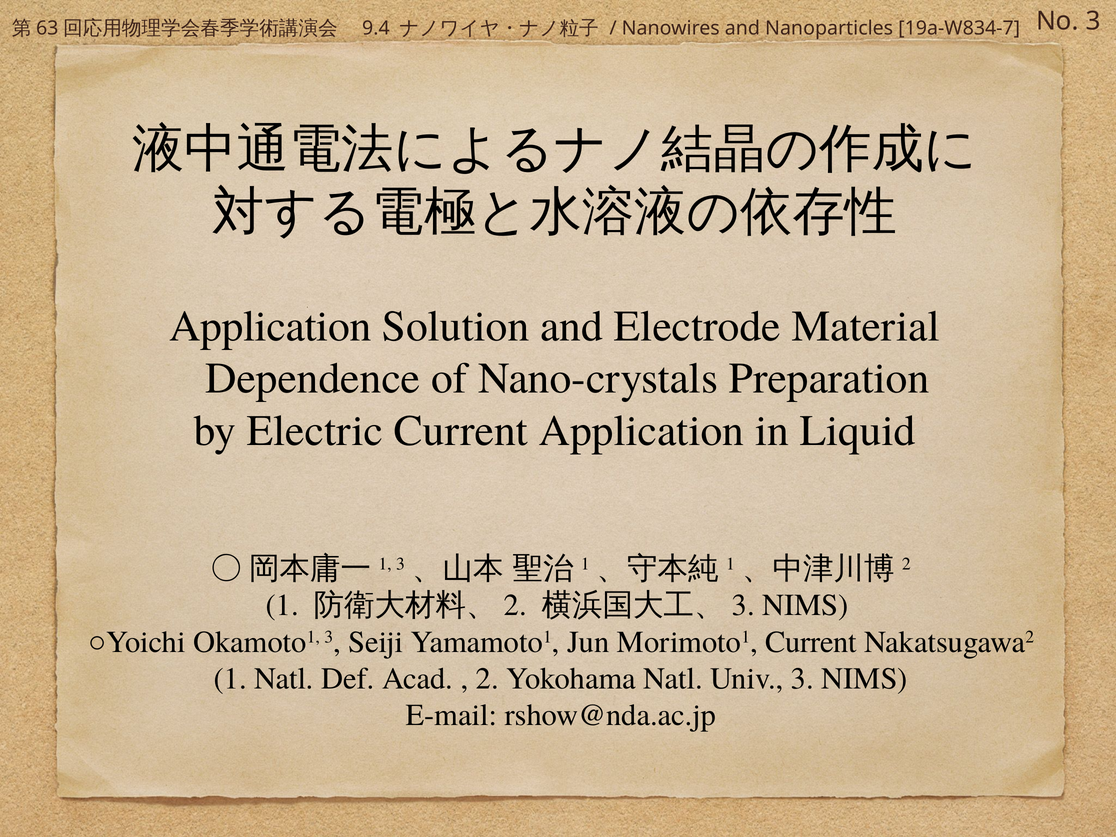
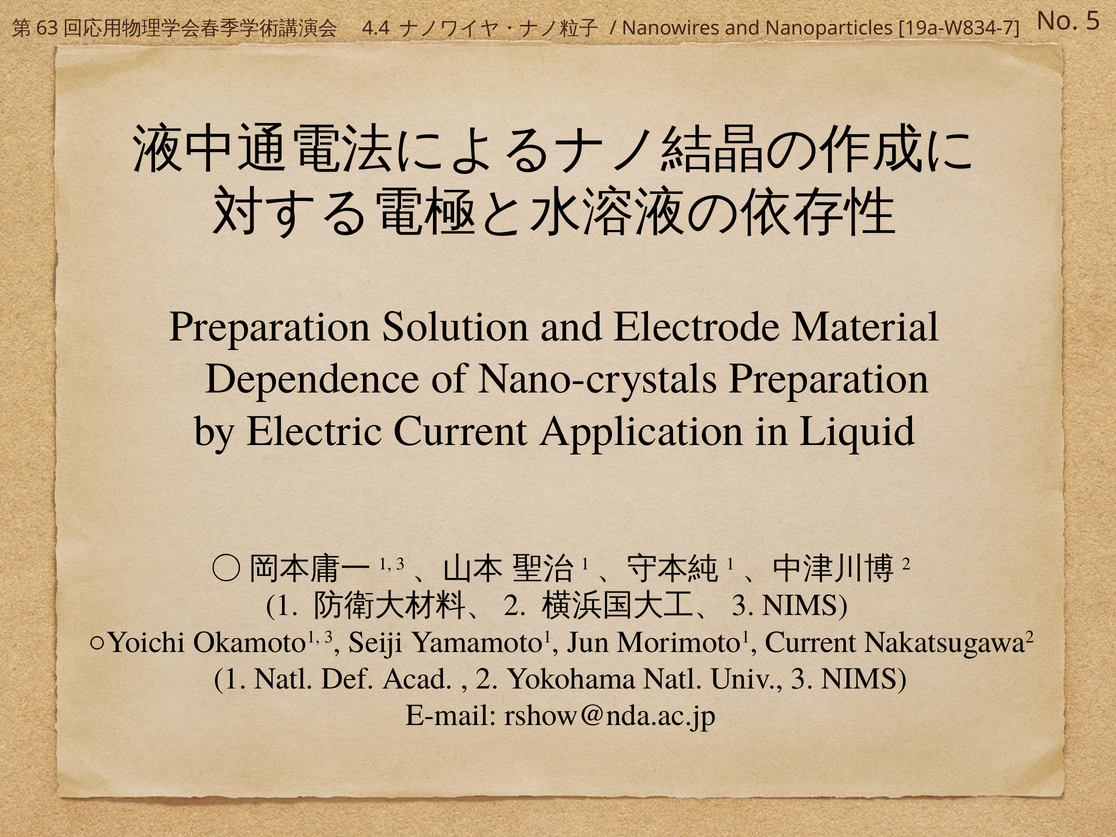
No 3: 3 -> 5
9.4: 9.4 -> 4.4
Application at (270, 326): Application -> Preparation
